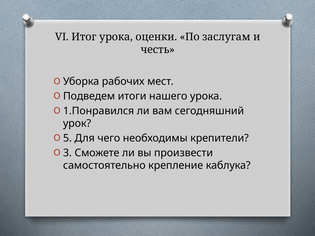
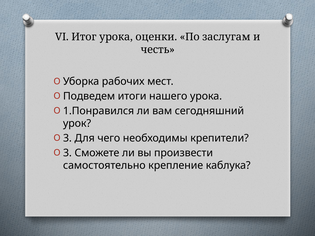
5 at (67, 138): 5 -> 3
